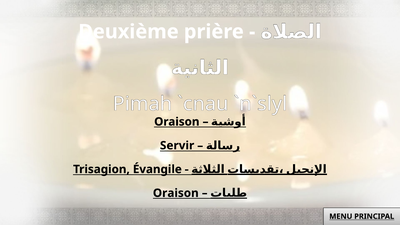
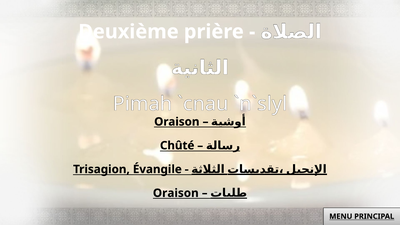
Servir: Servir -> Chûté
